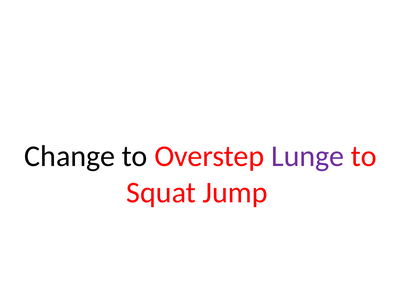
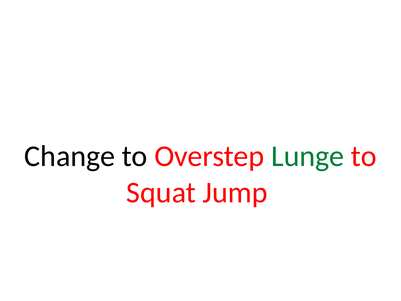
Lunge colour: purple -> green
